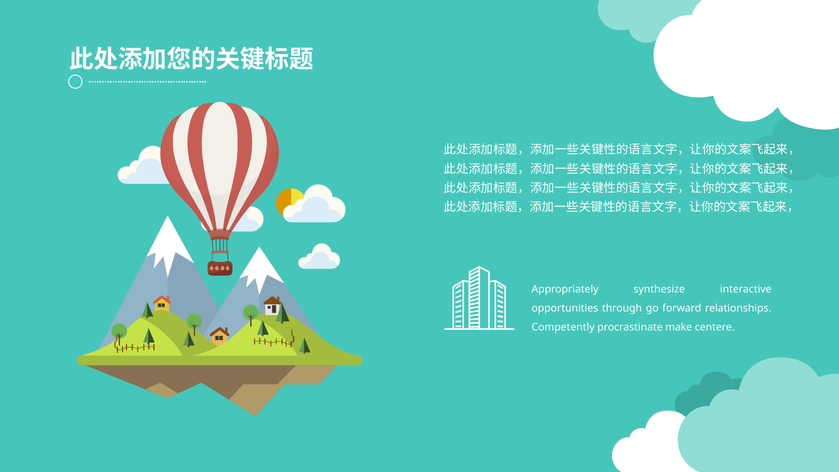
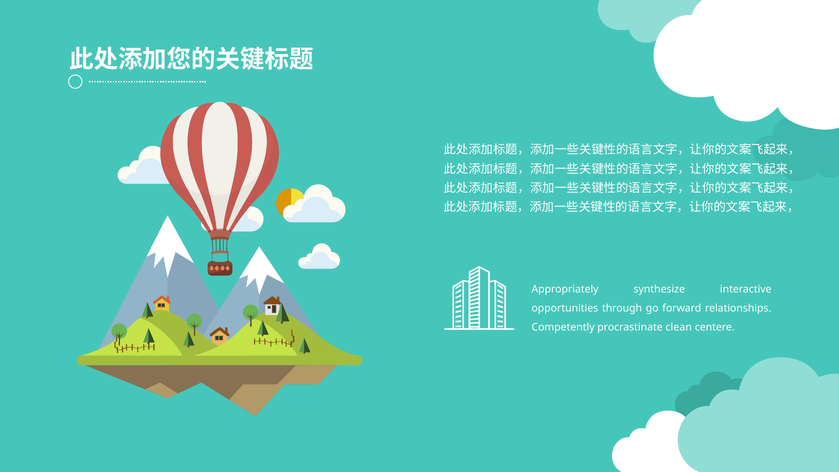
make: make -> clean
